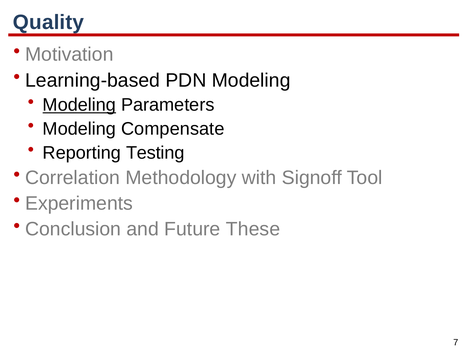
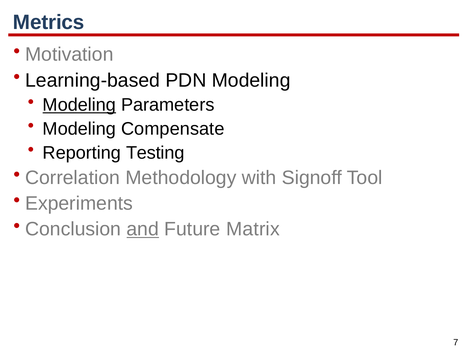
Quality: Quality -> Metrics
and underline: none -> present
These: These -> Matrix
